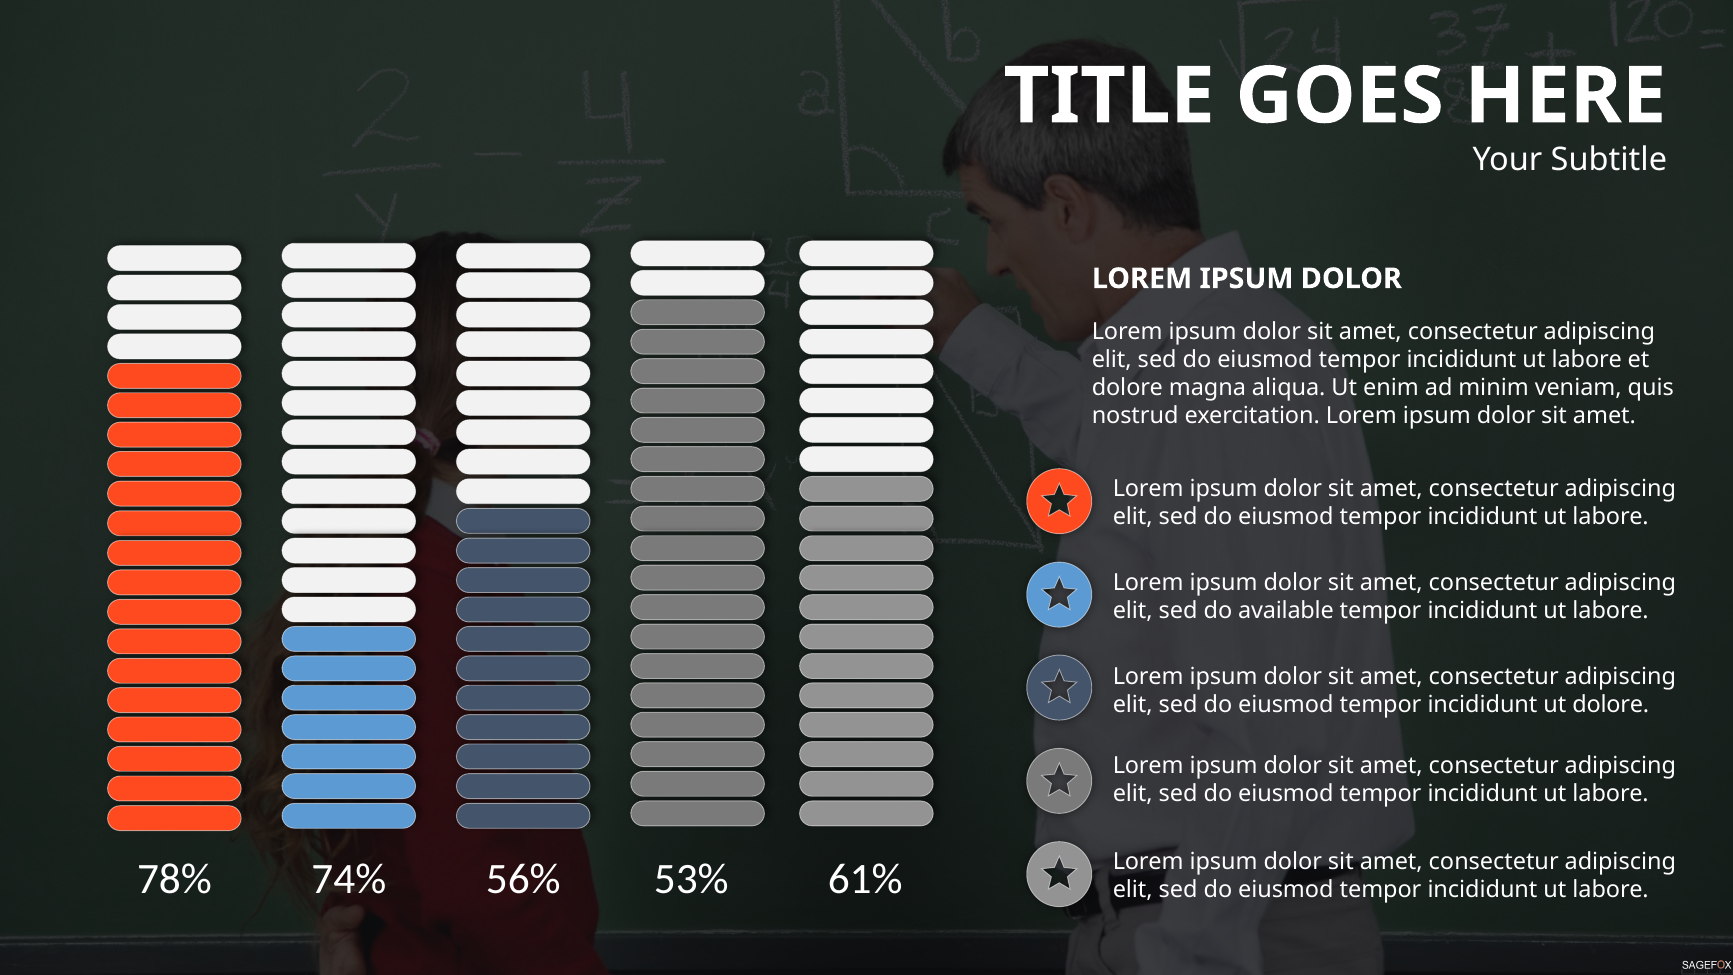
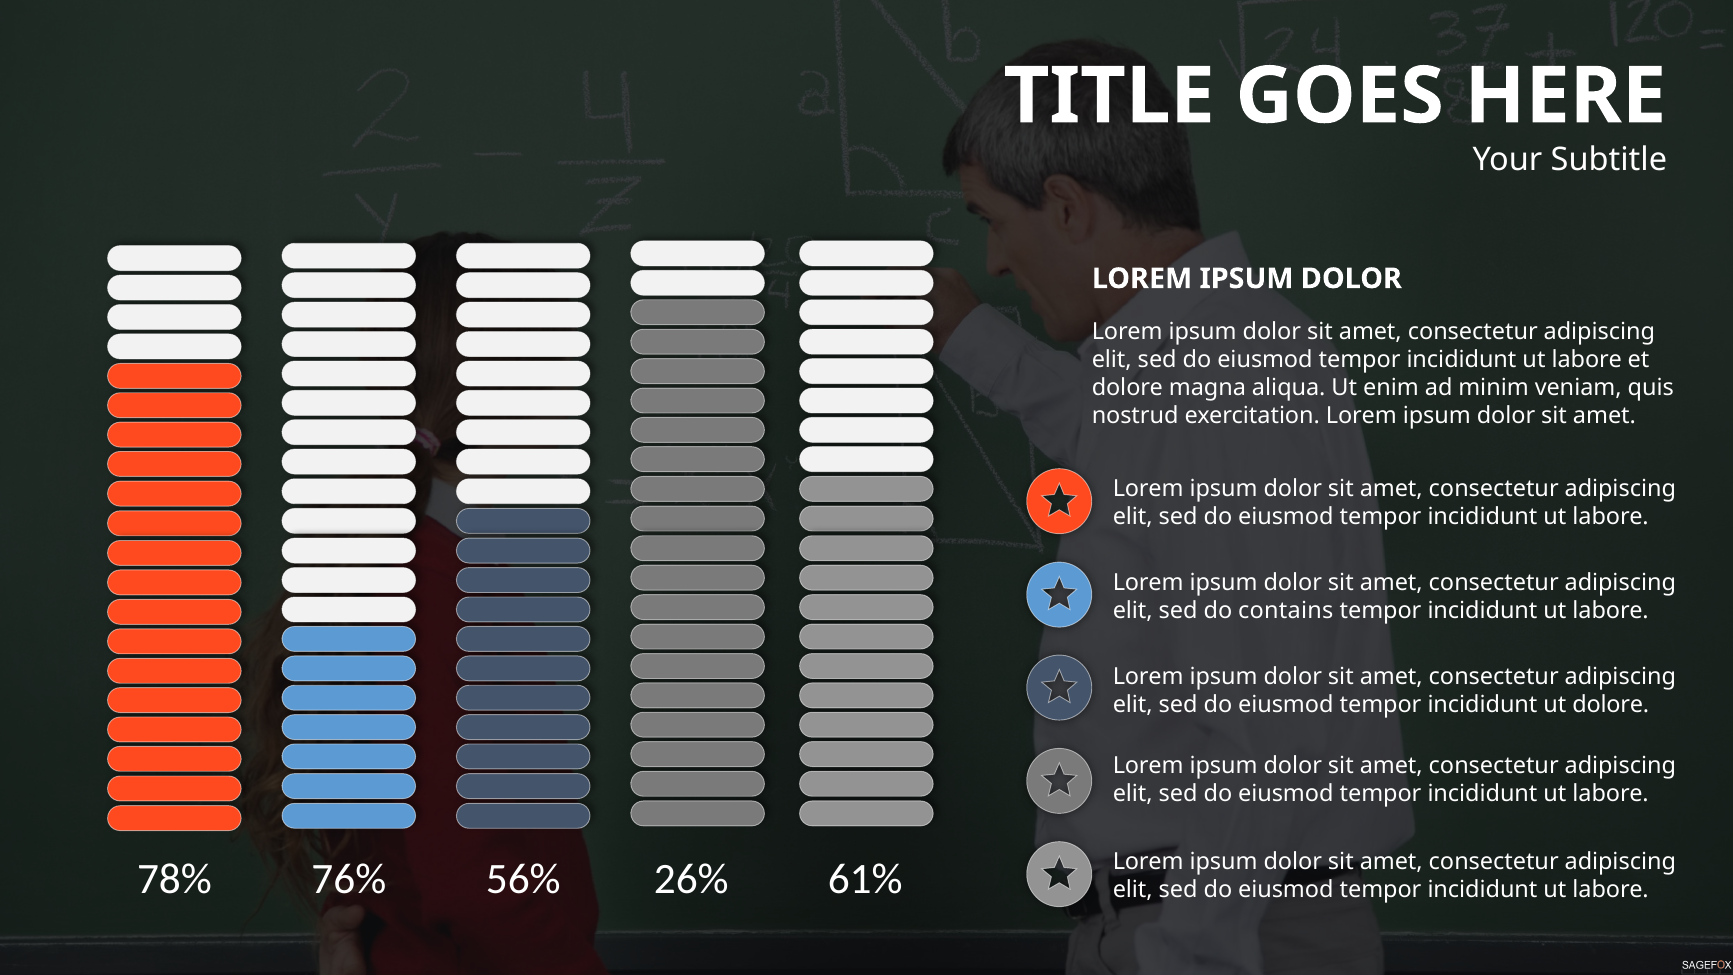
available: available -> contains
74%: 74% -> 76%
53%: 53% -> 26%
